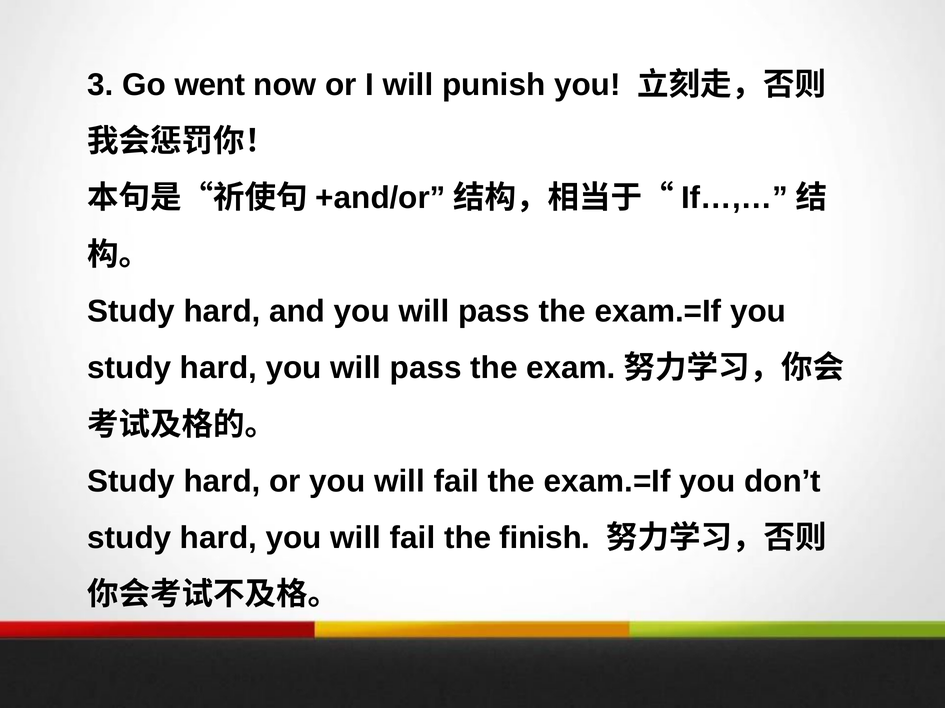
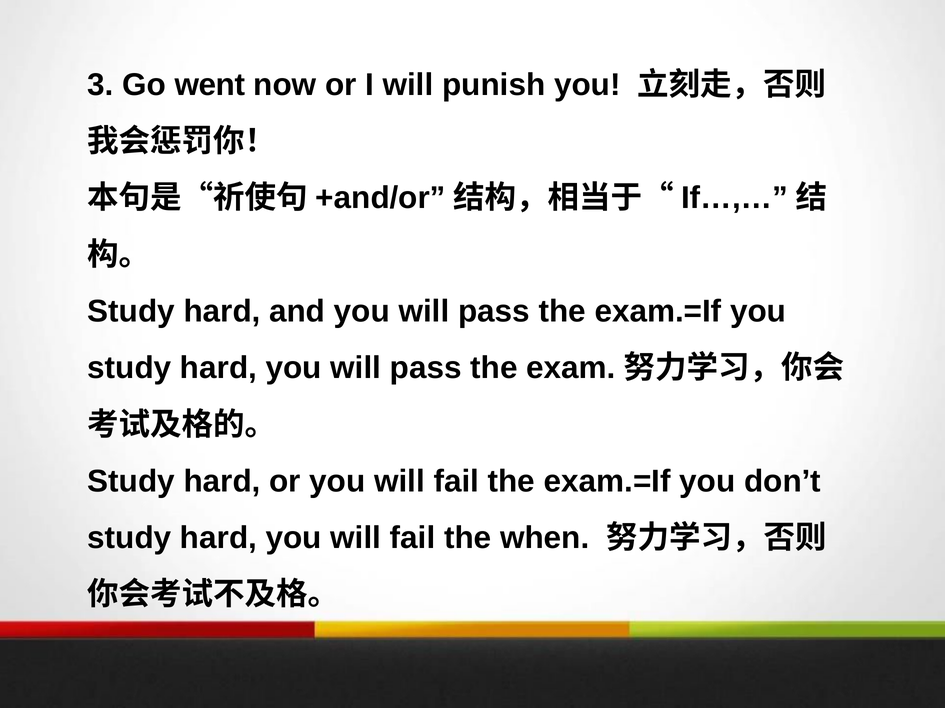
finish: finish -> when
